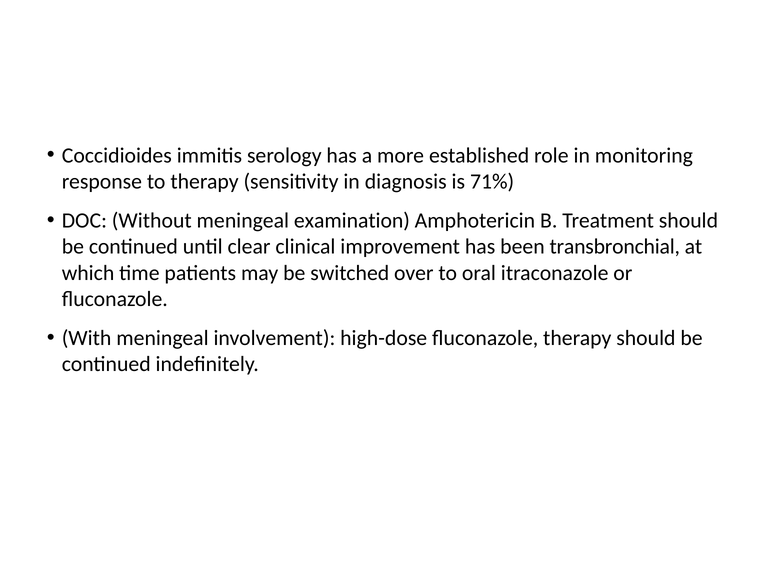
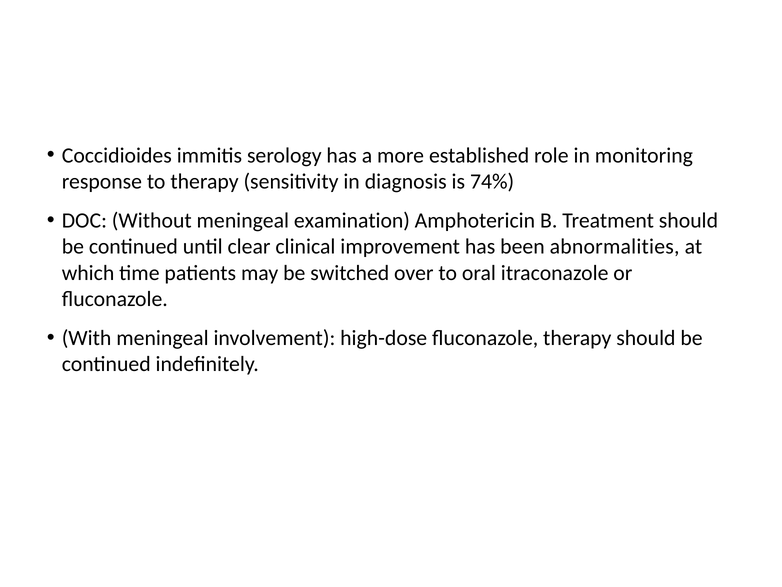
71%: 71% -> 74%
transbronchial: transbronchial -> abnormalities
